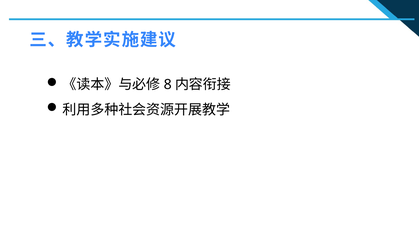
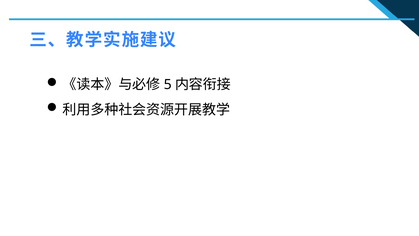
8: 8 -> 5
